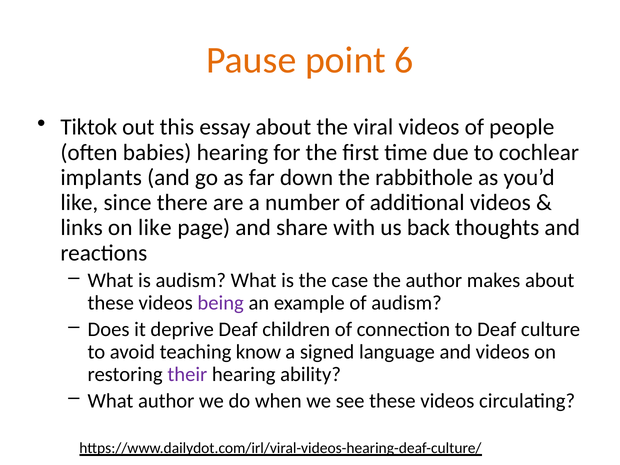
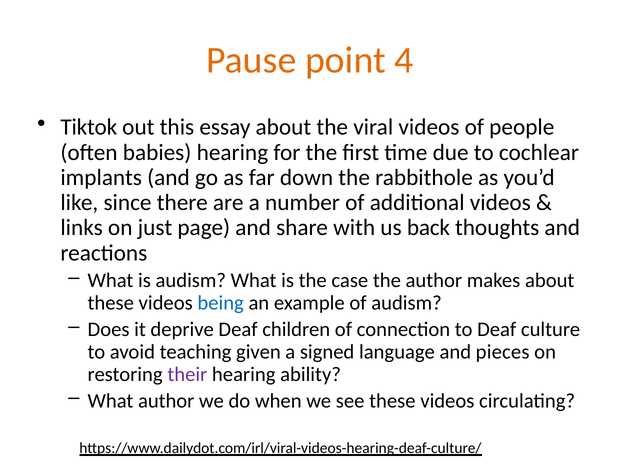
6: 6 -> 4
on like: like -> just
being colour: purple -> blue
know: know -> given
and videos: videos -> pieces
